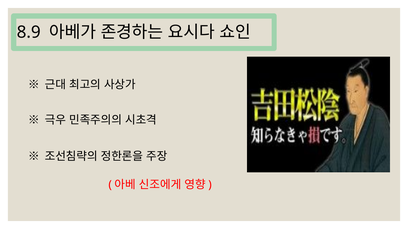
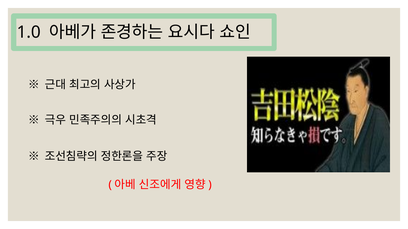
8.9: 8.9 -> 1.0
